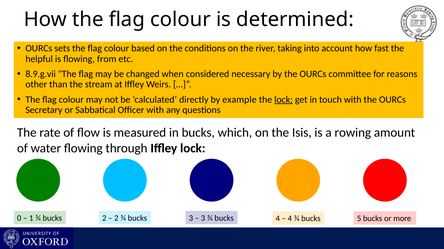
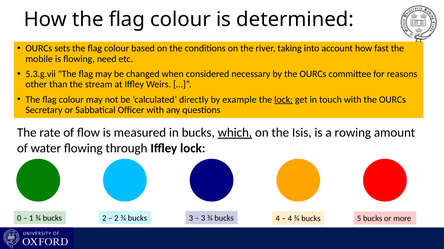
helpful: helpful -> mobile
from: from -> need
8.9.g.vii: 8.9.g.vii -> 5.3.g.vii
which underline: none -> present
